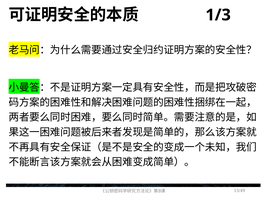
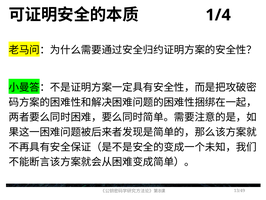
1/3: 1/3 -> 1/4
